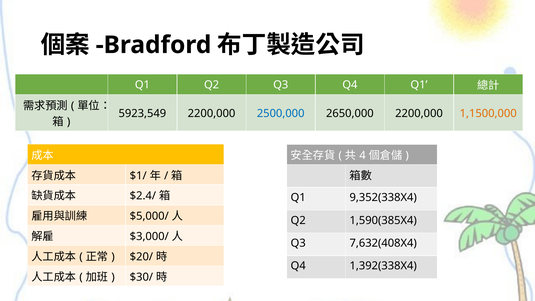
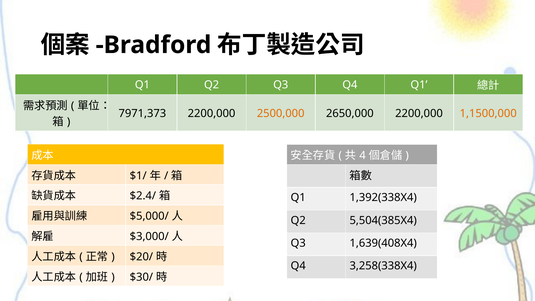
5923,549: 5923,549 -> 7971,373
2500,000 colour: blue -> orange
9,352(338X4: 9,352(338X4 -> 1,392(338X4
1,590(385X4: 1,590(385X4 -> 5,504(385X4
7,632(408X4: 7,632(408X4 -> 1,639(408X4
1,392(338X4: 1,392(338X4 -> 3,258(338X4
